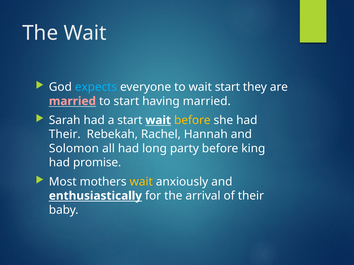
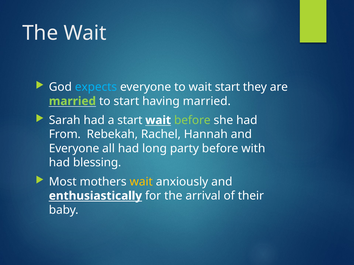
married at (72, 101) colour: pink -> light green
before at (192, 120) colour: yellow -> light green
Their at (65, 135): Their -> From
Solomon at (74, 149): Solomon -> Everyone
king: king -> with
promise: promise -> blessing
